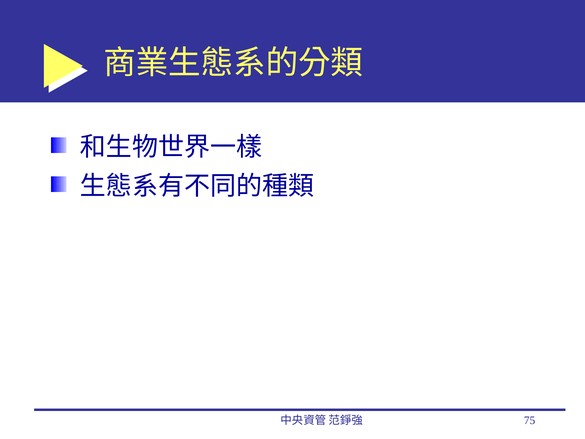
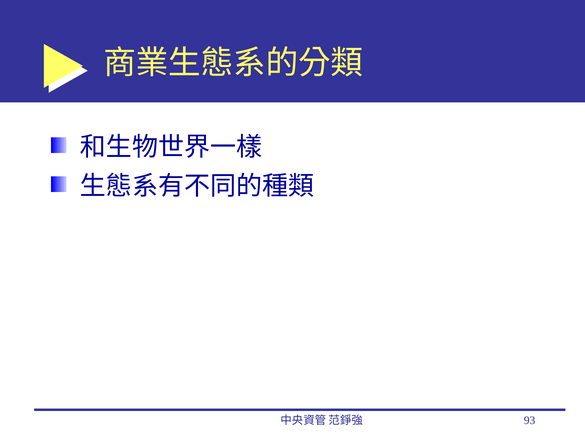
75: 75 -> 93
